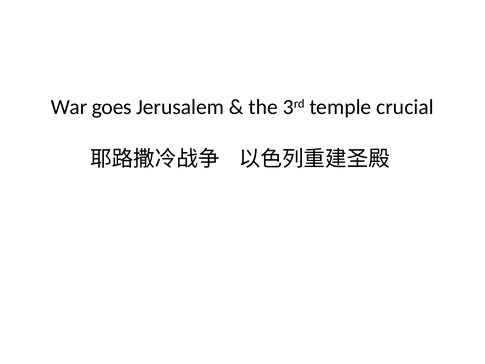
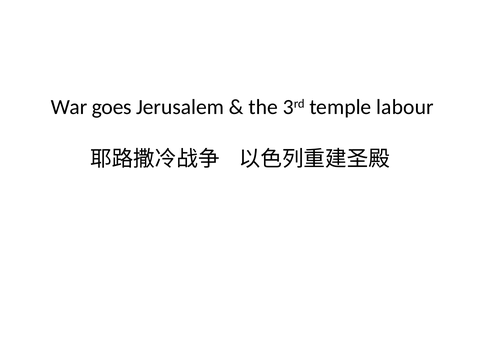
crucial: crucial -> labour
